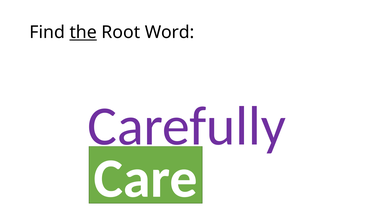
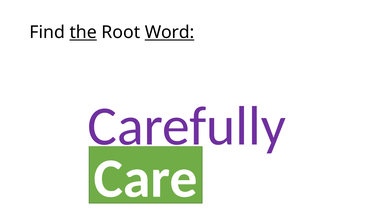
Word underline: none -> present
